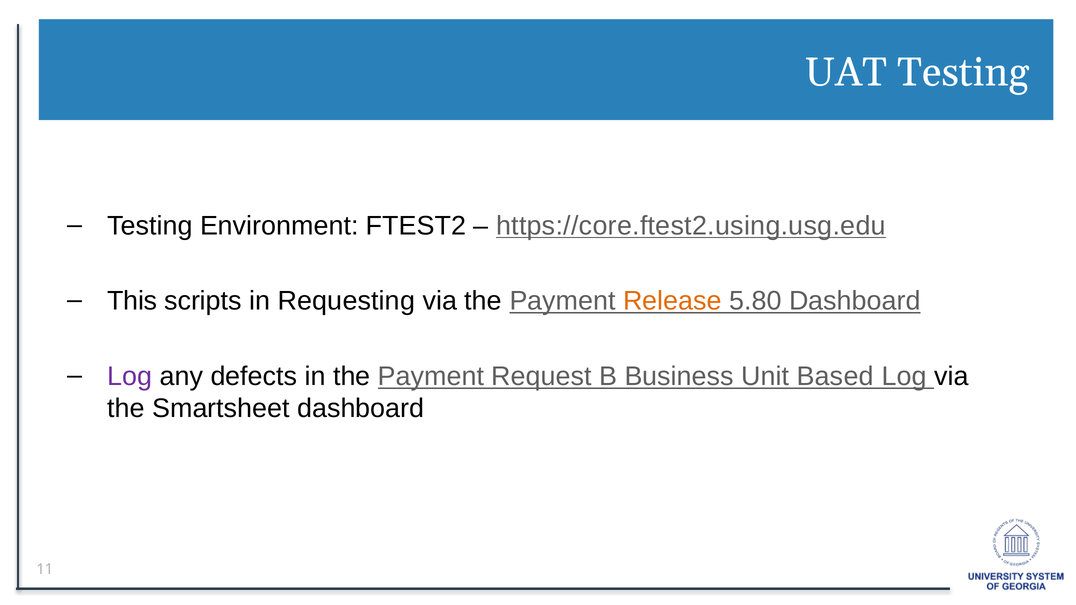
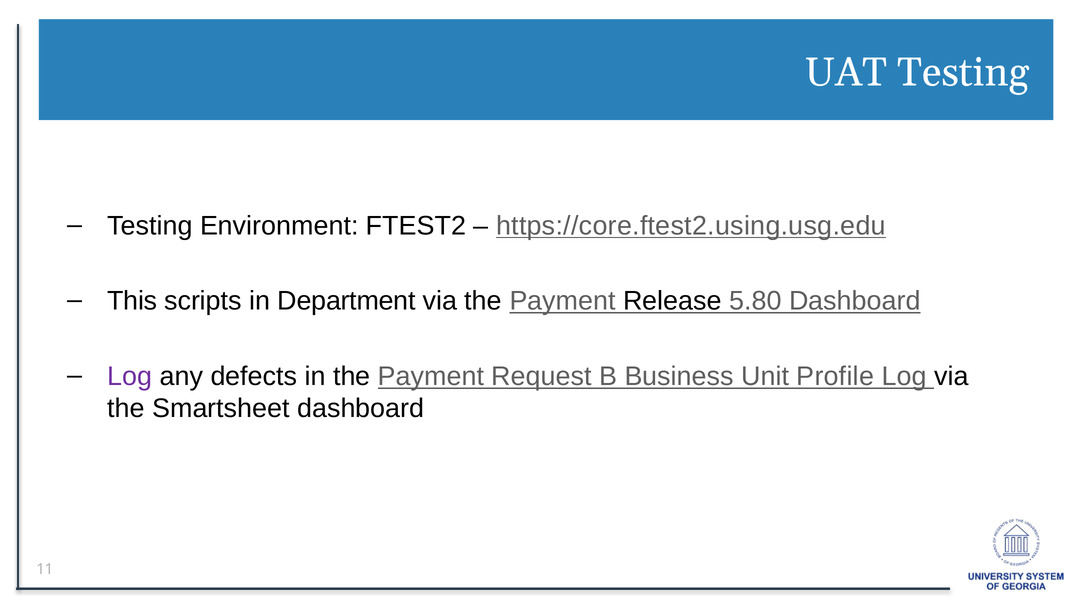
Requesting: Requesting -> Department
Release colour: orange -> black
Based: Based -> Profile
